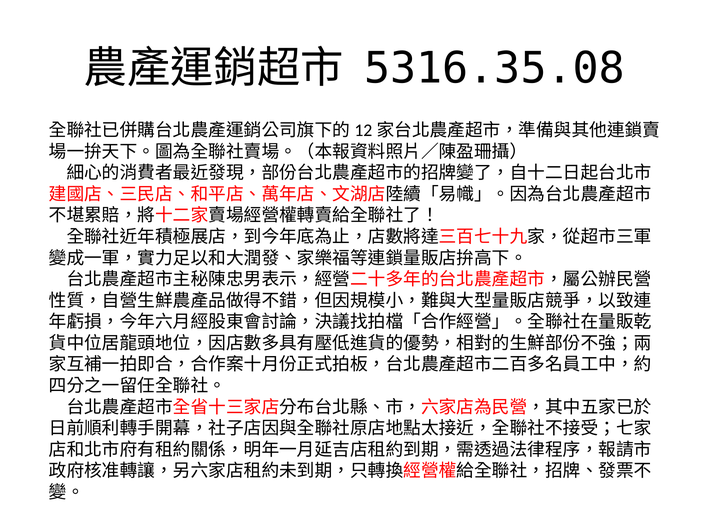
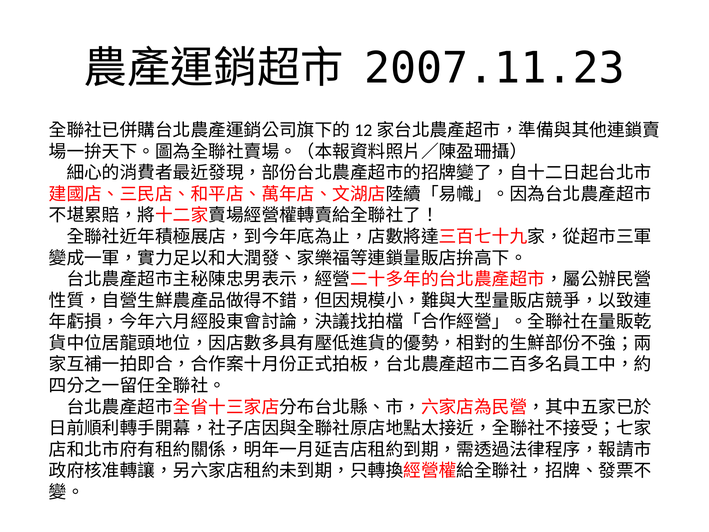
5316.35.08: 5316.35.08 -> 2007.11.23
